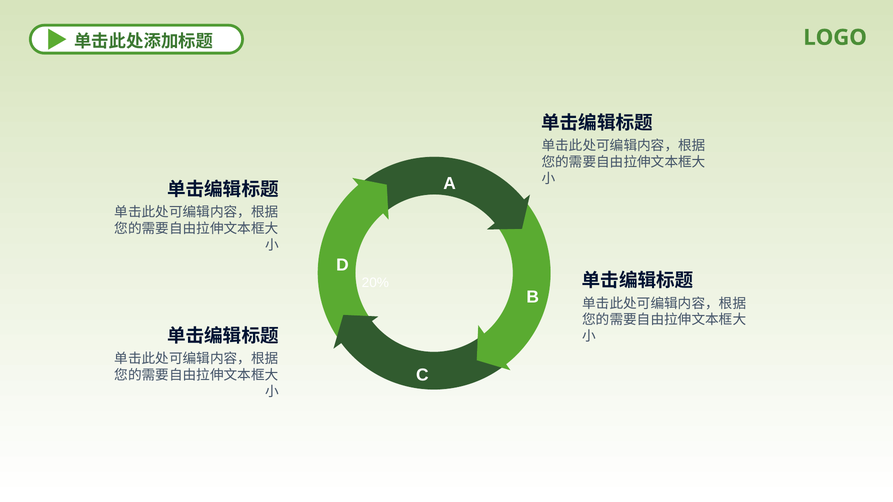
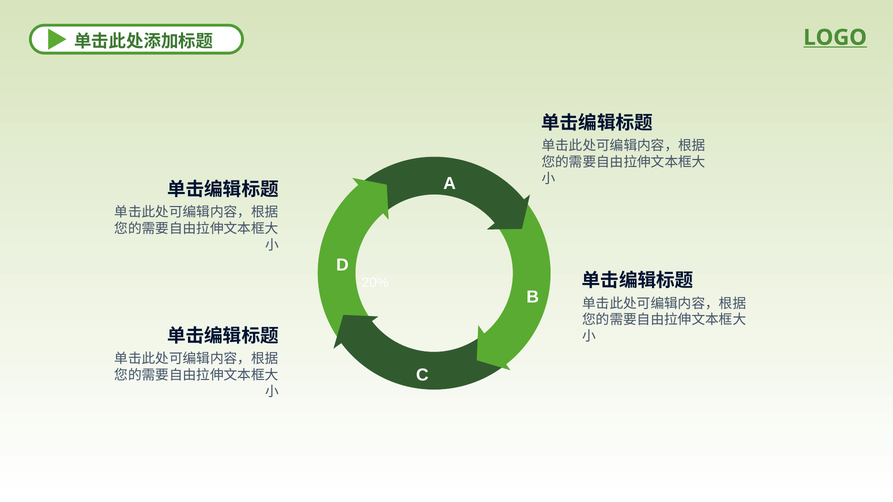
LOGO underline: none -> present
